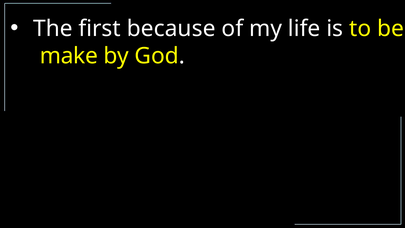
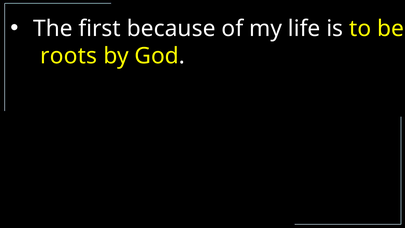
make: make -> roots
